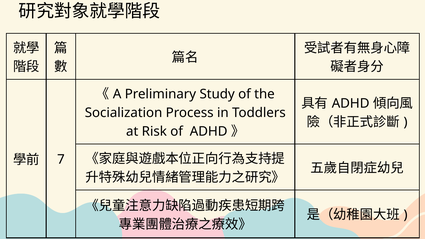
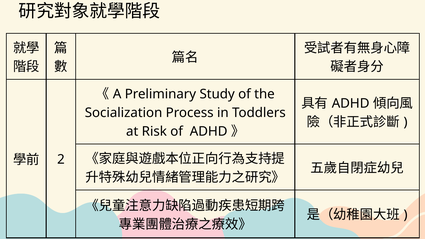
7: 7 -> 2
